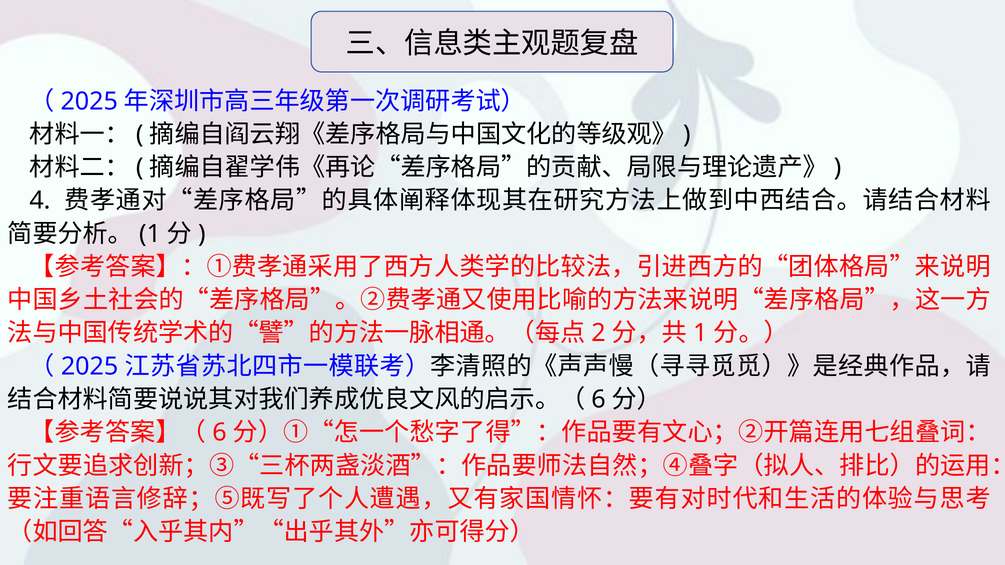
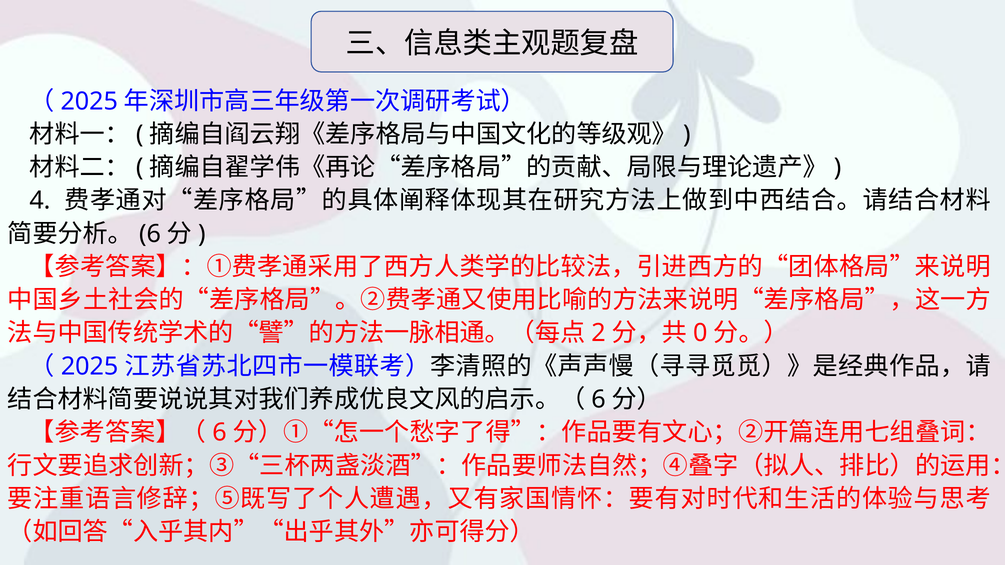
1 at (150, 234): 1 -> 6
1 at (700, 333): 1 -> 0
